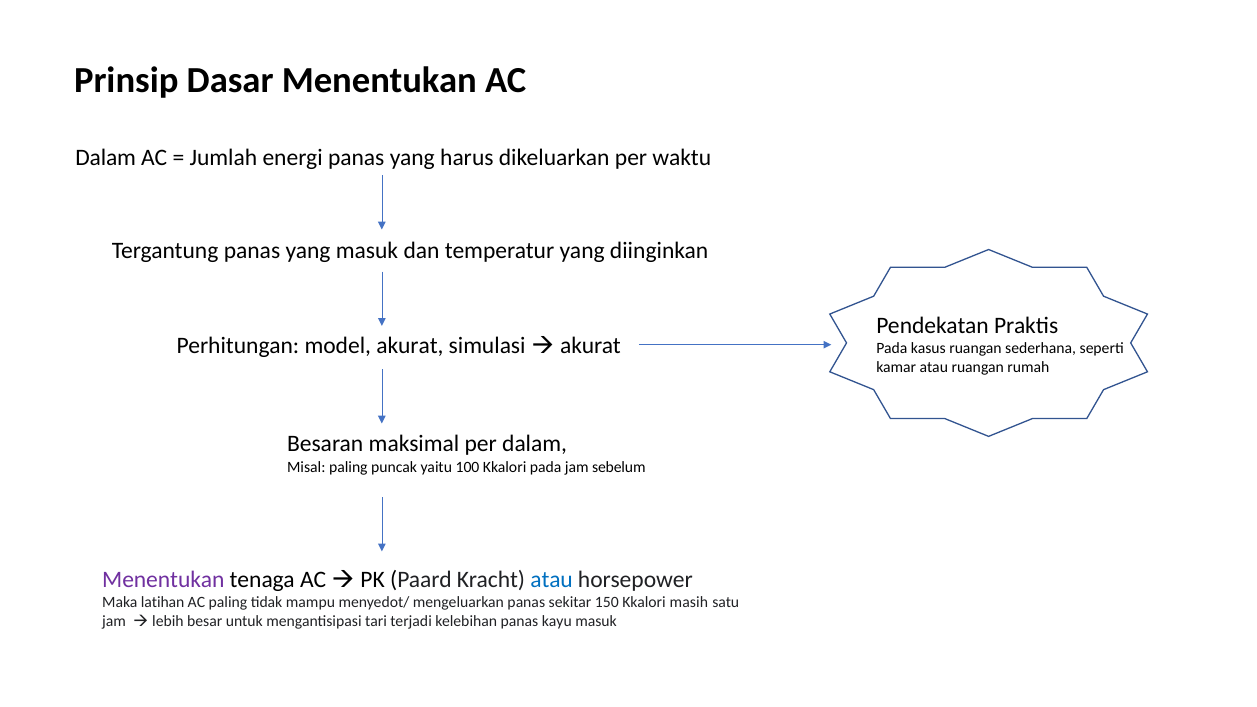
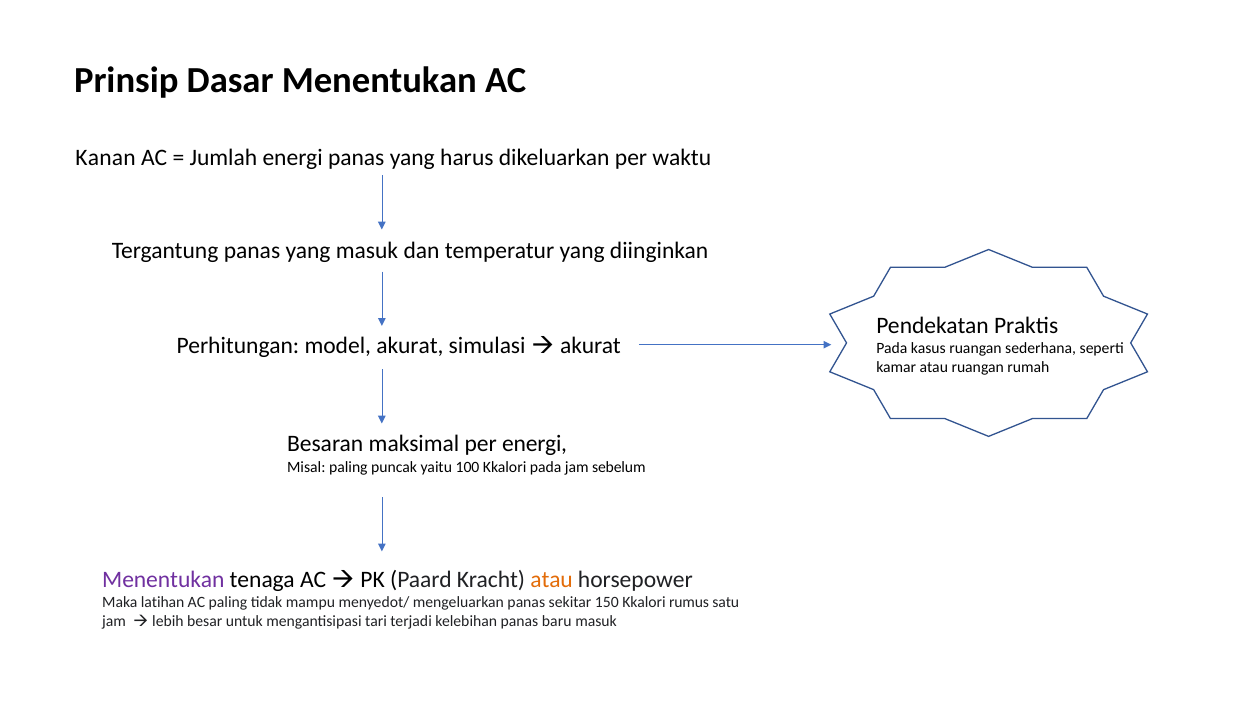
Dalam at (106, 158): Dalam -> Kanan
per dalam: dalam -> energi
atau at (552, 580) colour: blue -> orange
masih: masih -> rumus
kayu: kayu -> baru
